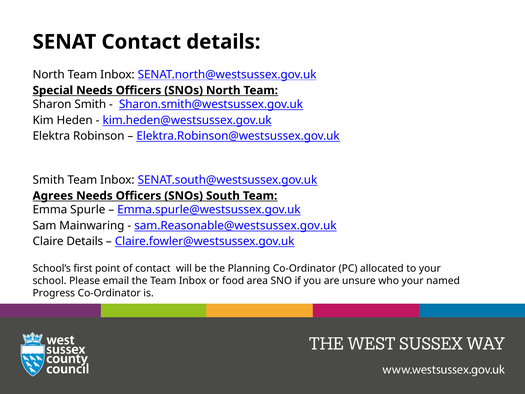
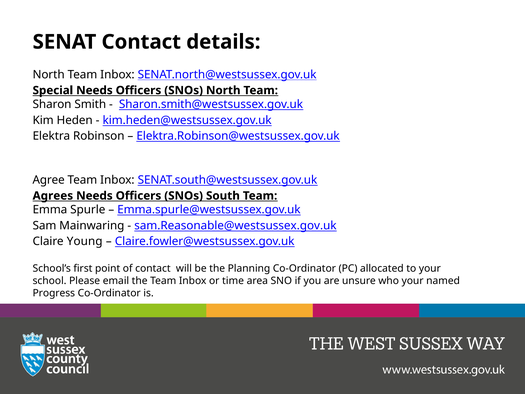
Smith at (49, 180): Smith -> Agree
Claire Details: Details -> Young
food: food -> time
